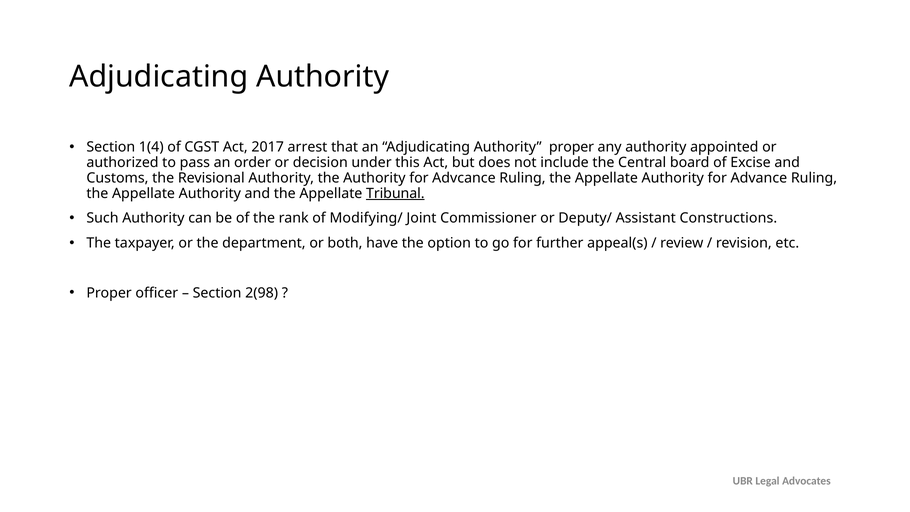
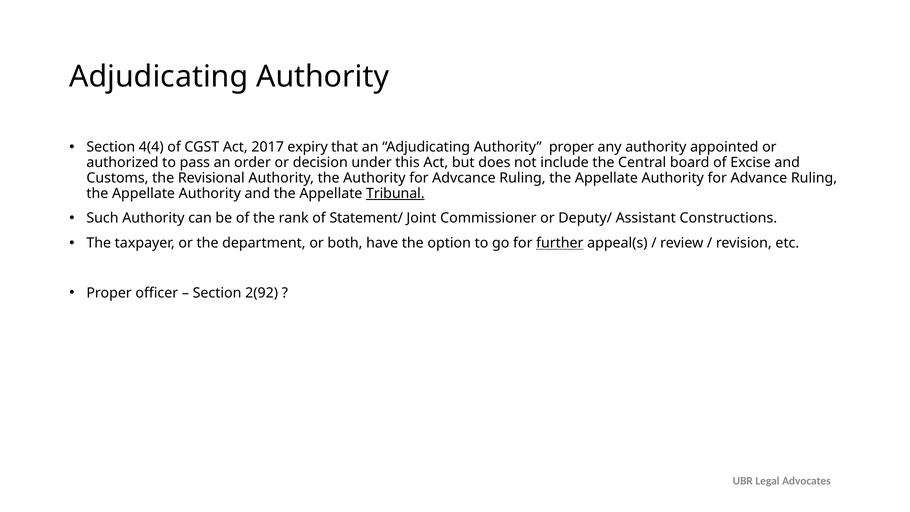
1(4: 1(4 -> 4(4
arrest: arrest -> expiry
Modifying/: Modifying/ -> Statement/
further underline: none -> present
2(98: 2(98 -> 2(92
